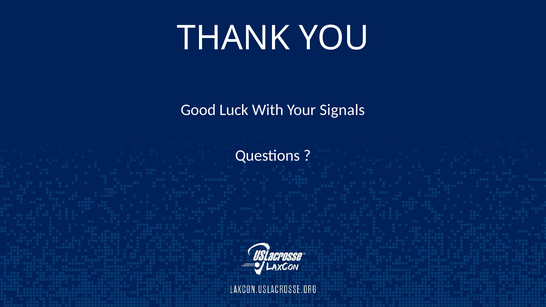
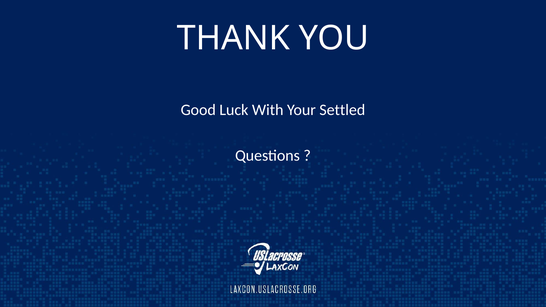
Signals: Signals -> Settled
